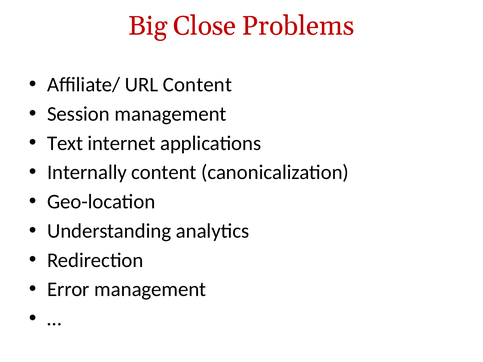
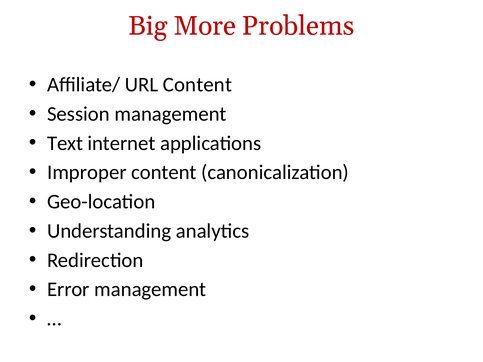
Close: Close -> More
Internally: Internally -> Improper
